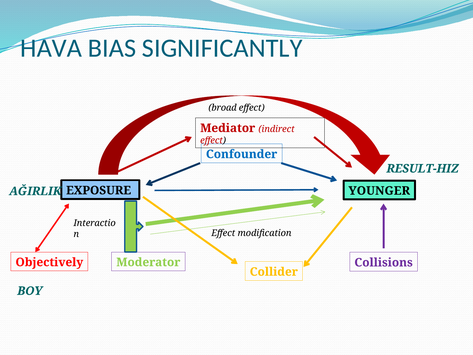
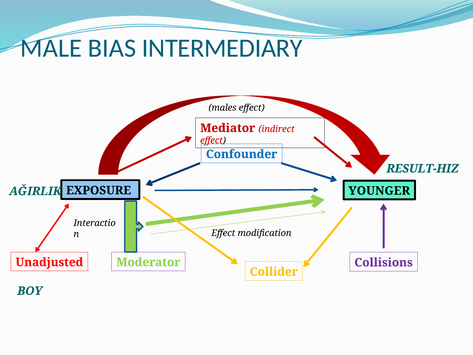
HAVA: HAVA -> MALE
SIGNIFICANTLY: SIGNIFICANTLY -> INTERMEDIARY
broad: broad -> males
Objectively: Objectively -> Unadjusted
